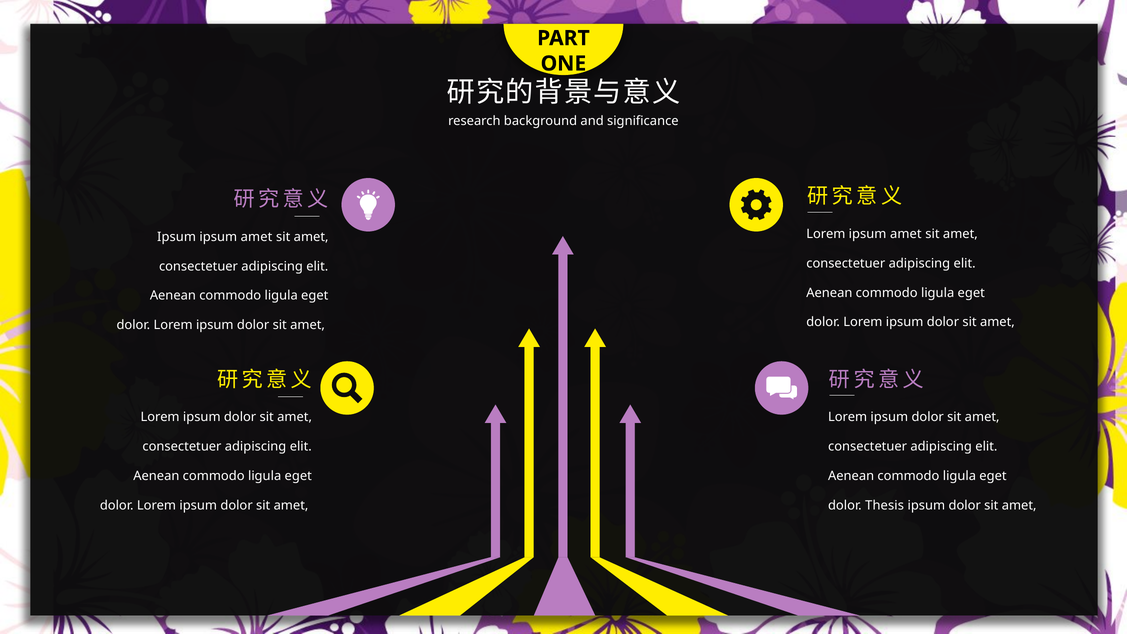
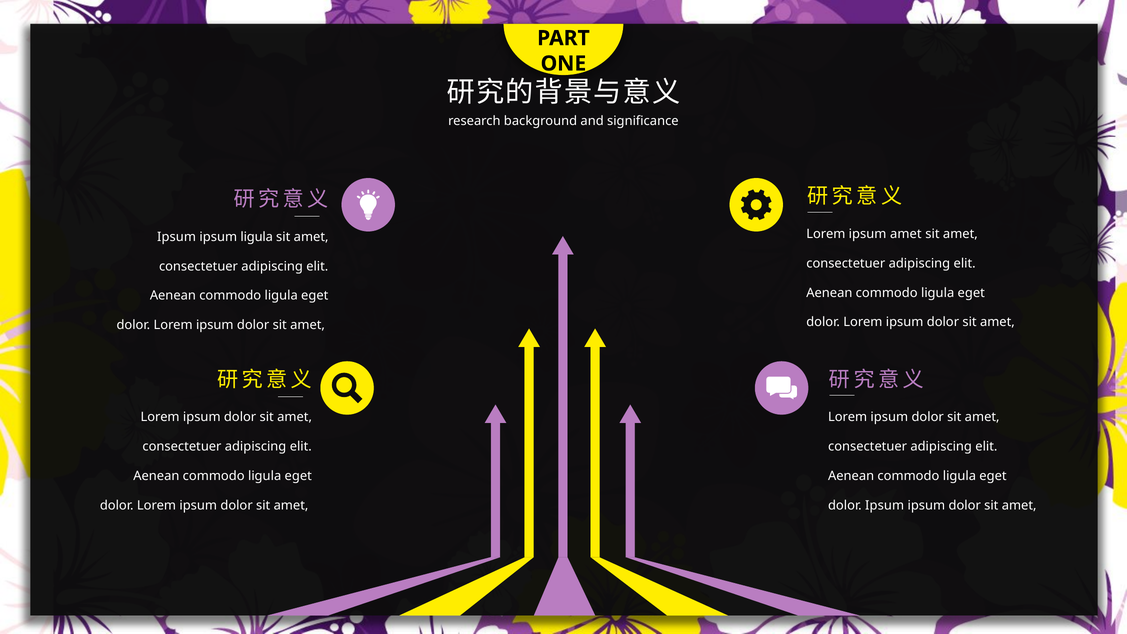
amet at (257, 237): amet -> ligula
dolor Thesis: Thesis -> Ipsum
